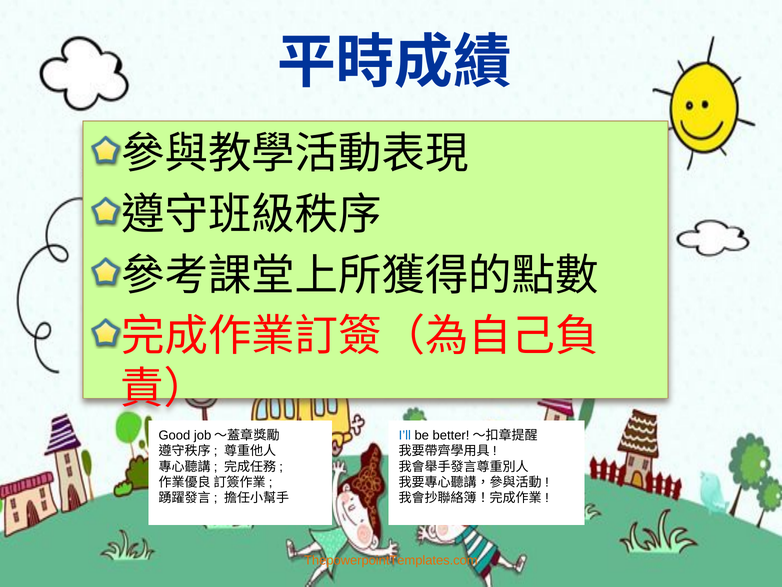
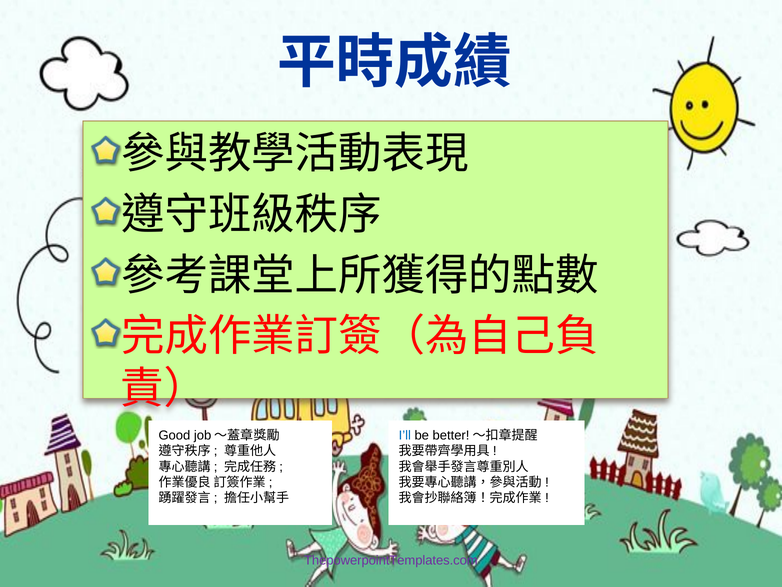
ThepowerpointTemplates.com colour: orange -> purple
